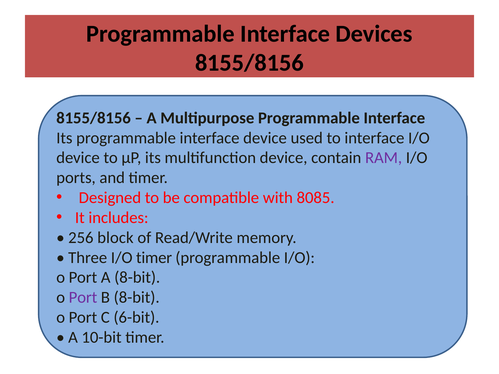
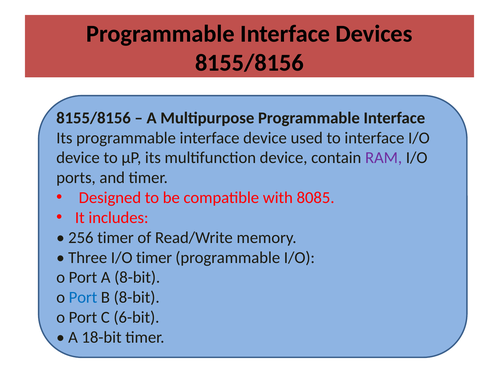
256 block: block -> timer
Port at (83, 298) colour: purple -> blue
10-bit: 10-bit -> 18-bit
